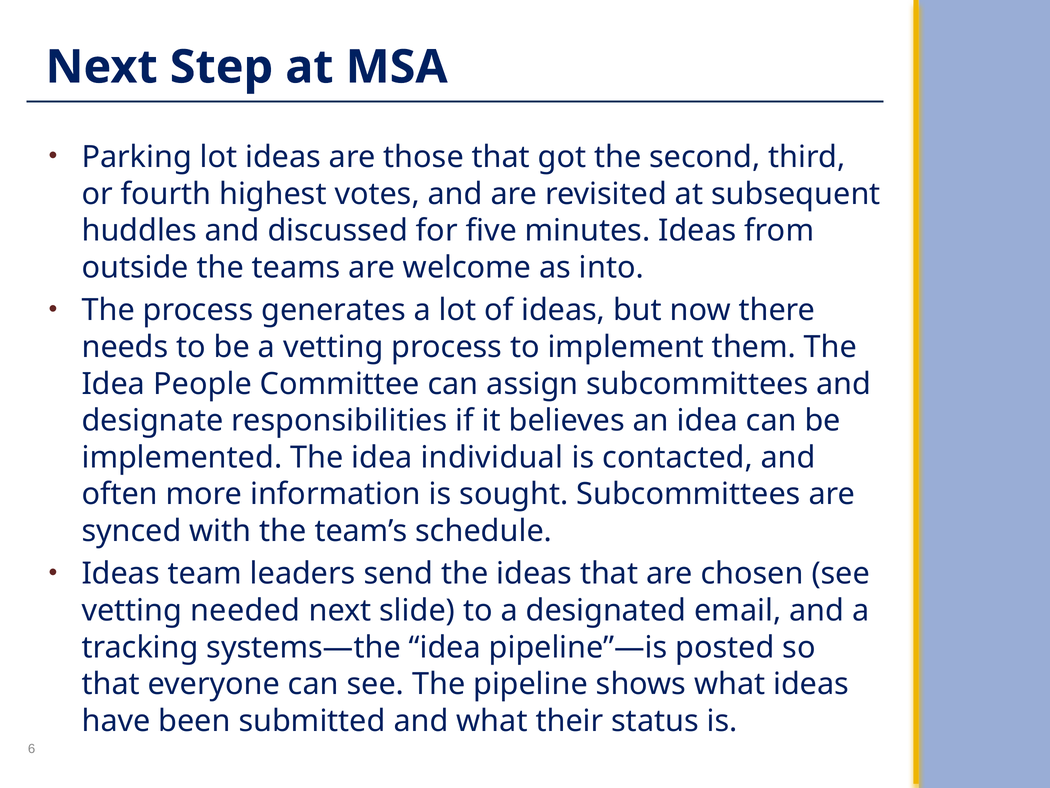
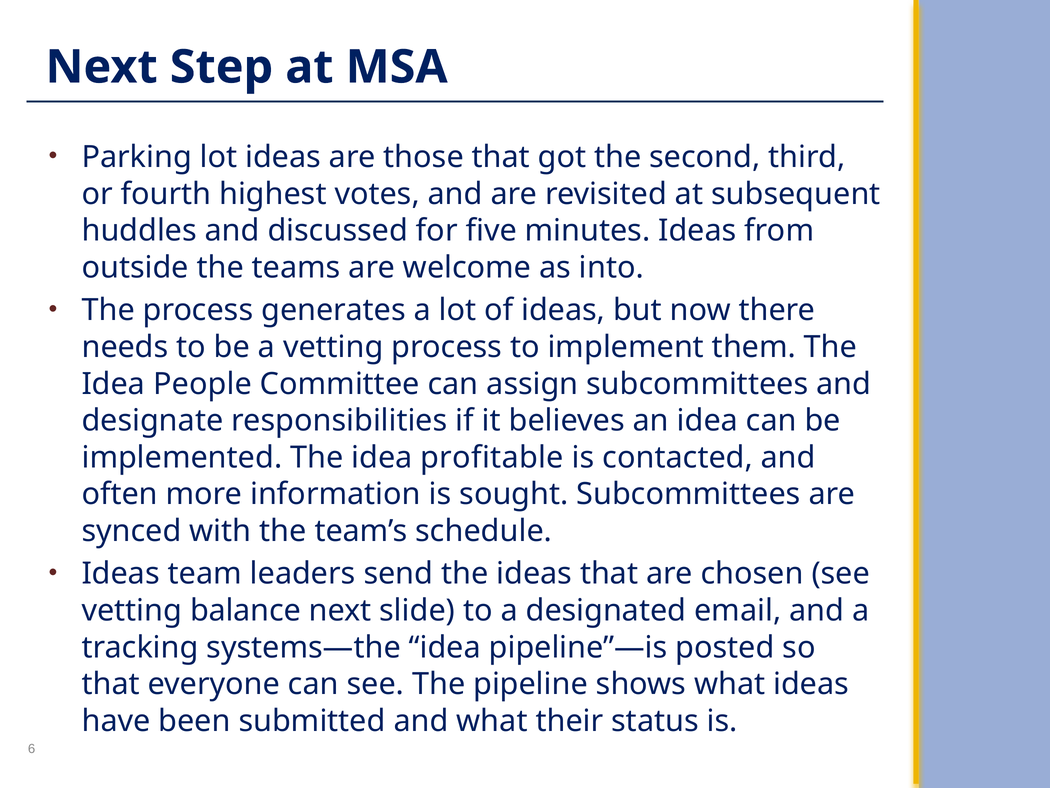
individual: individual -> profitable
needed: needed -> balance
